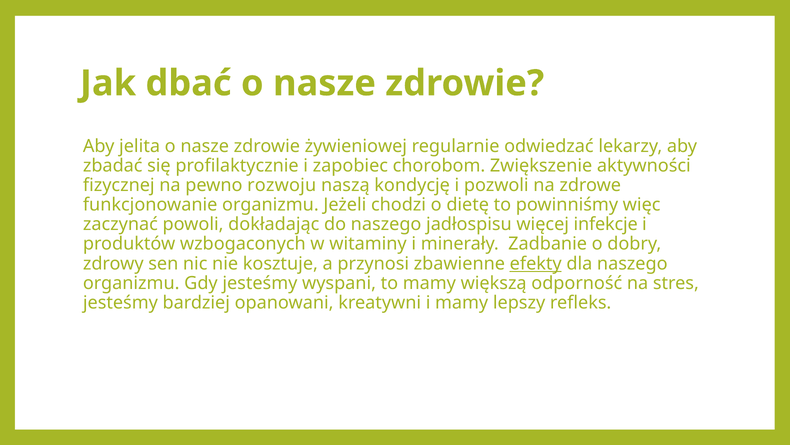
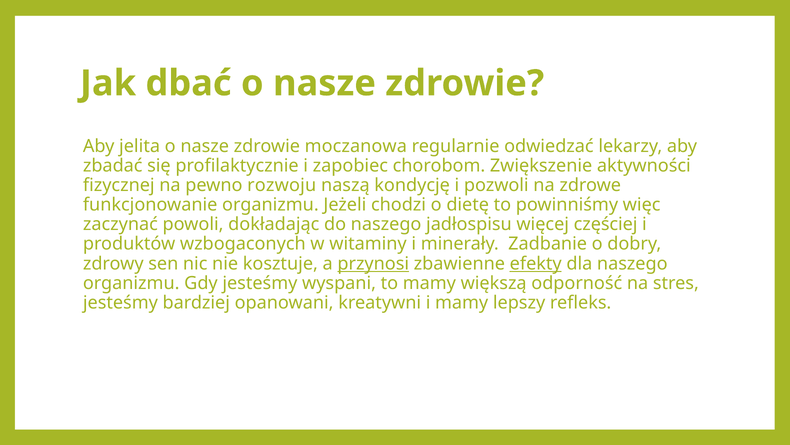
żywieniowej: żywieniowej -> moczanowa
infekcje: infekcje -> częściej
przynosi underline: none -> present
